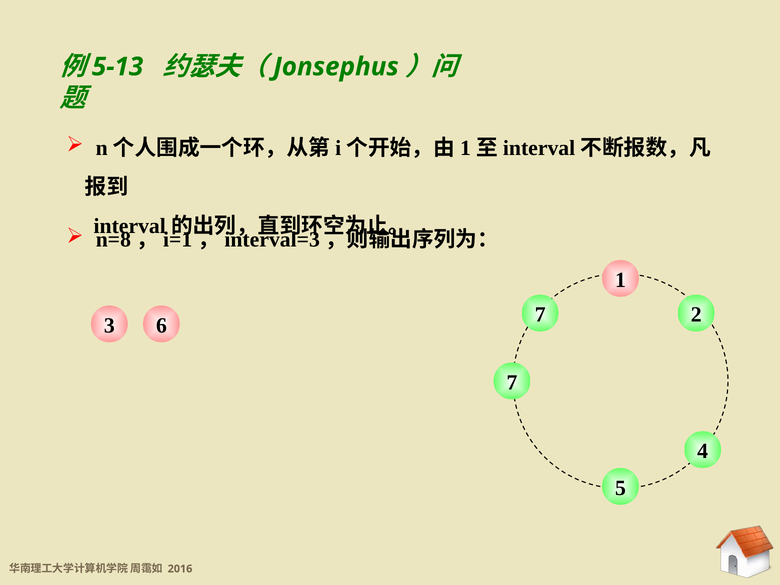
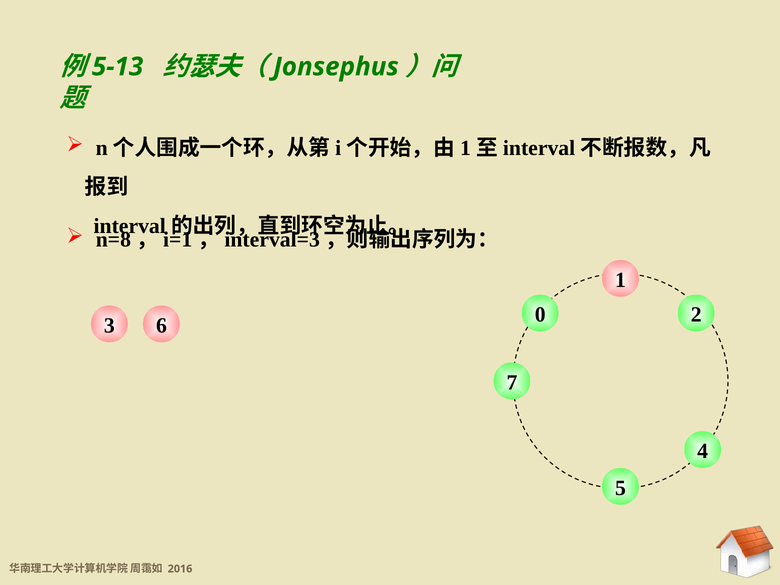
6 7: 7 -> 0
